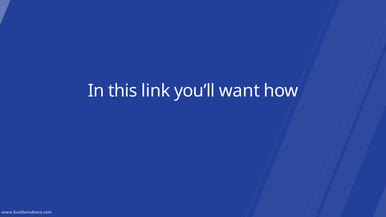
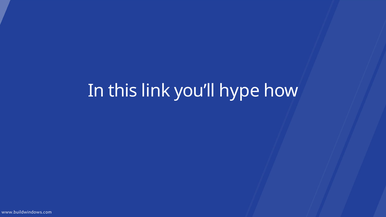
want: want -> hype
